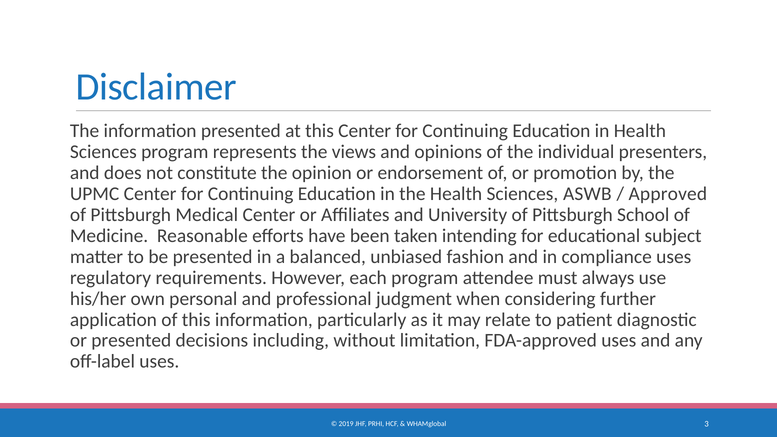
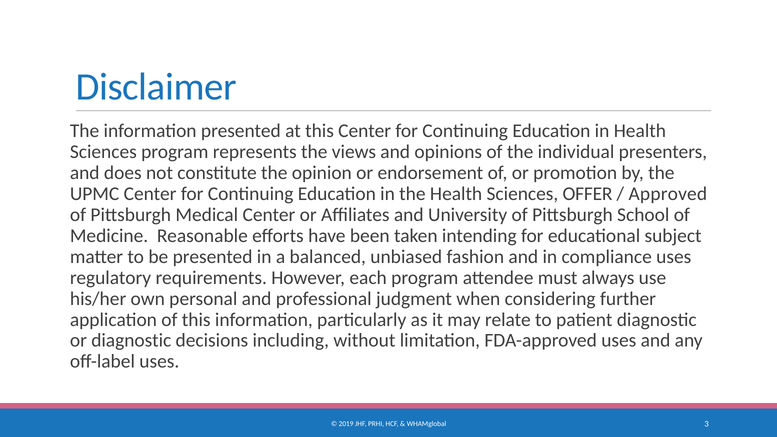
ASWB: ASWB -> OFFER
or presented: presented -> diagnostic
